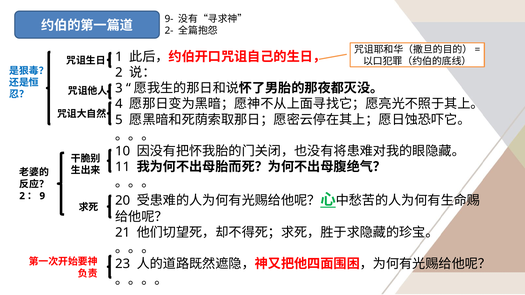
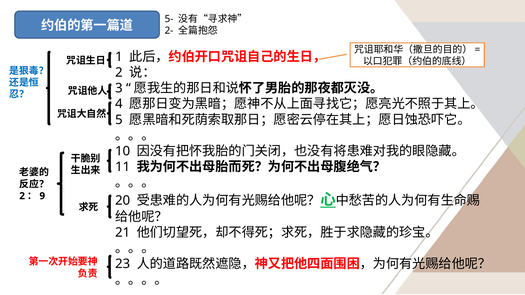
9-: 9- -> 5-
